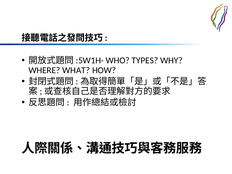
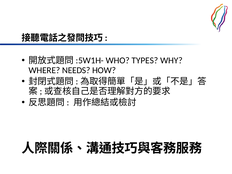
WHAT: WHAT -> NEEDS
